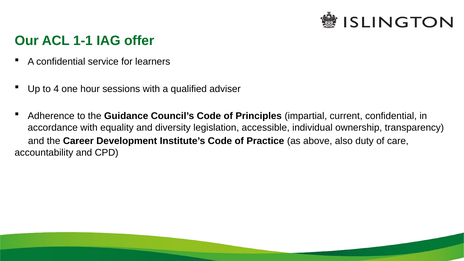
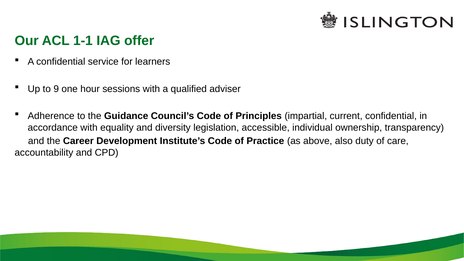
4: 4 -> 9
